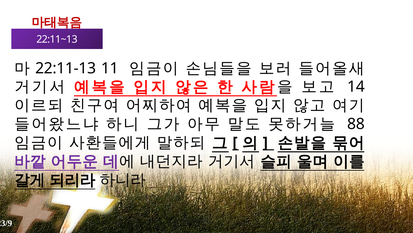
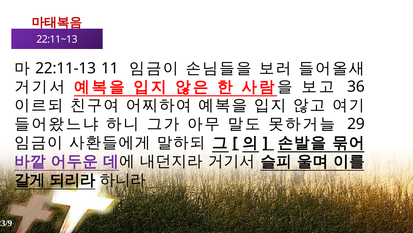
14: 14 -> 36
88: 88 -> 29
